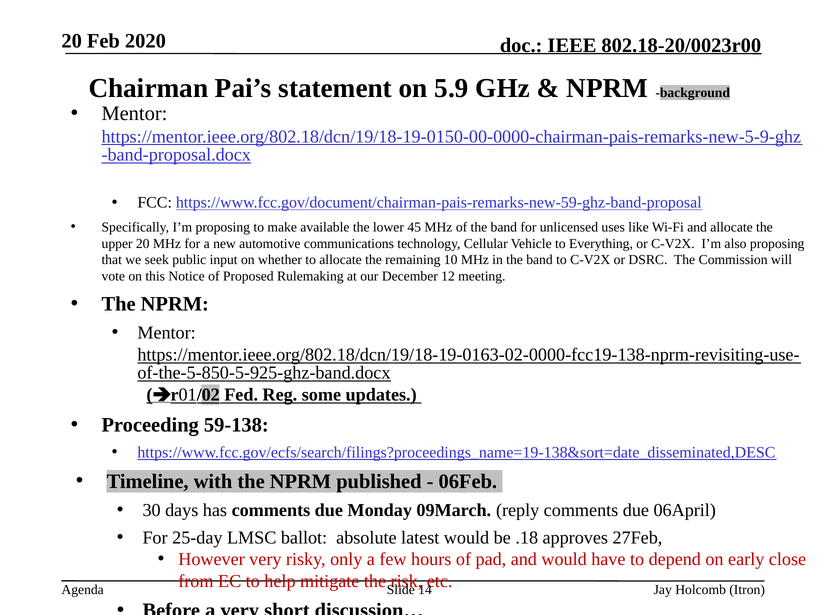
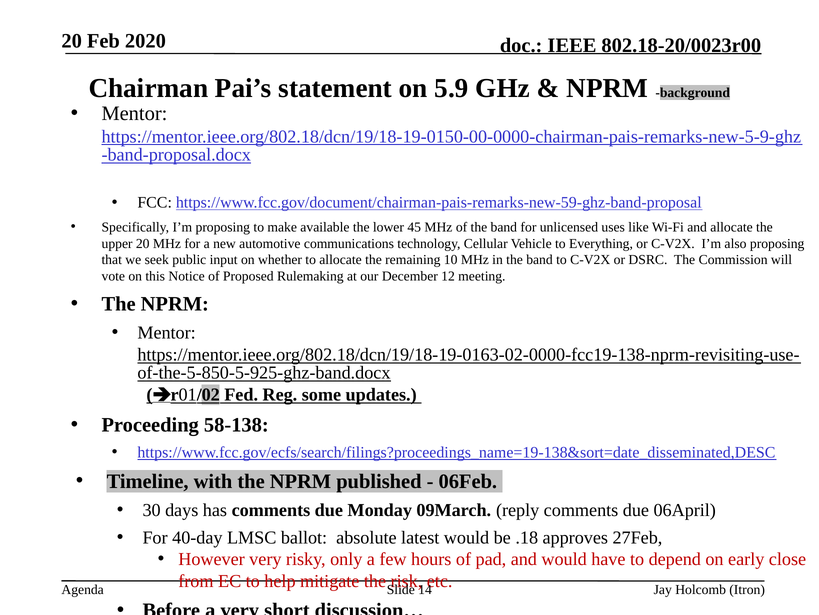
59-138: 59-138 -> 58-138
25-day: 25-day -> 40-day
